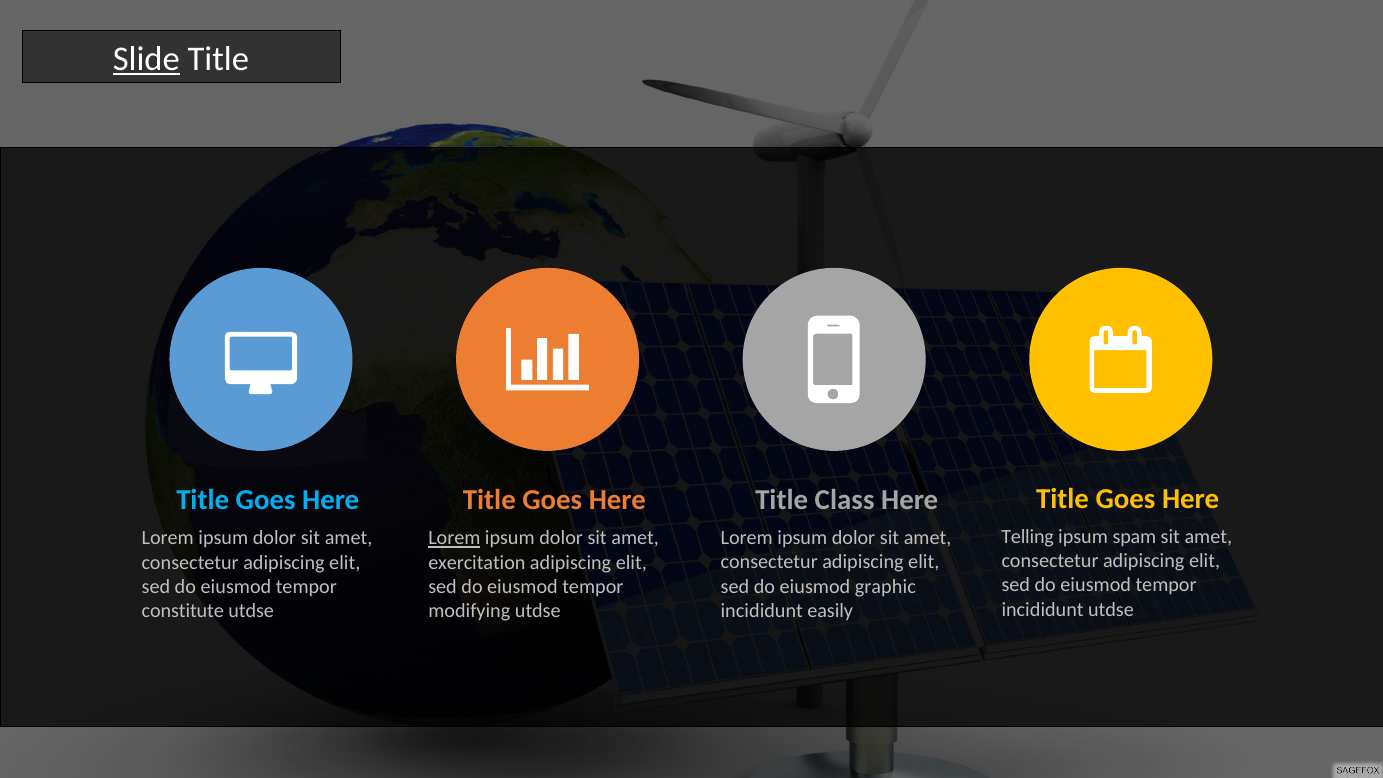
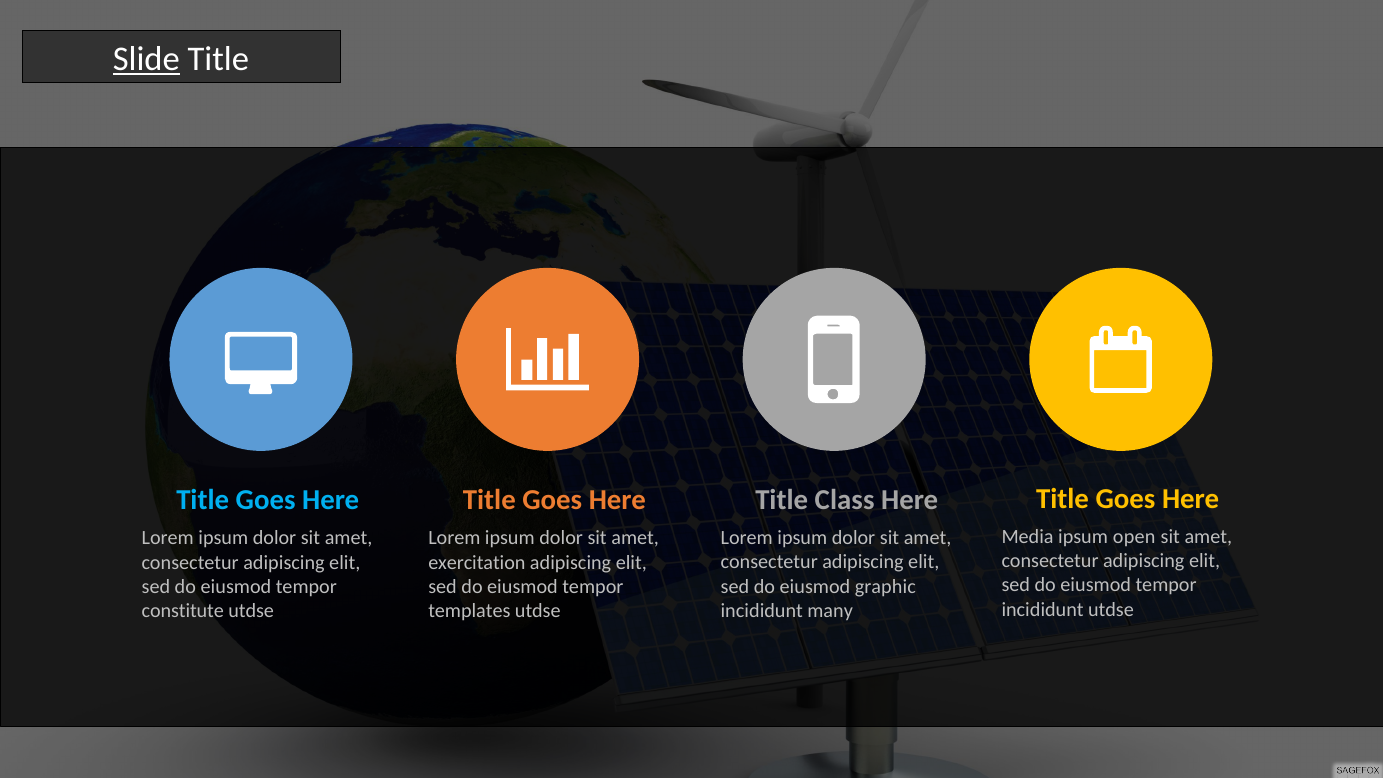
Telling: Telling -> Media
spam: spam -> open
Lorem at (454, 538) underline: present -> none
easily: easily -> many
modifying: modifying -> templates
